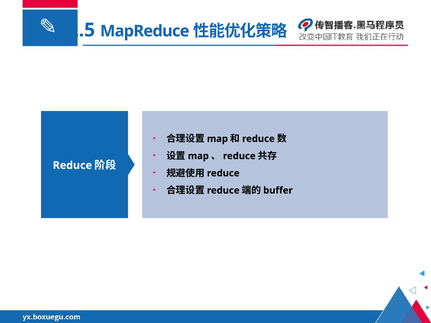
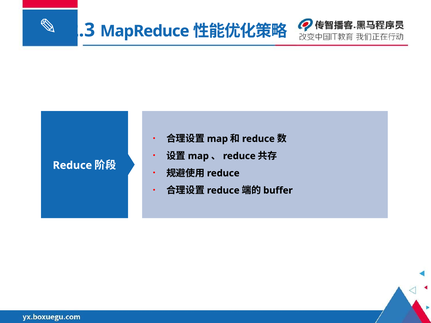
2.5: 2.5 -> 2.3
